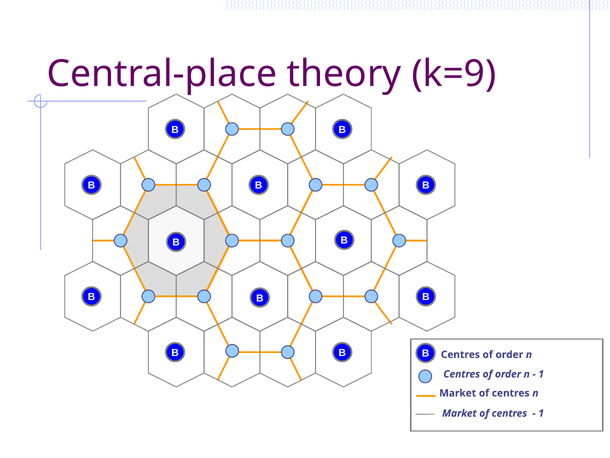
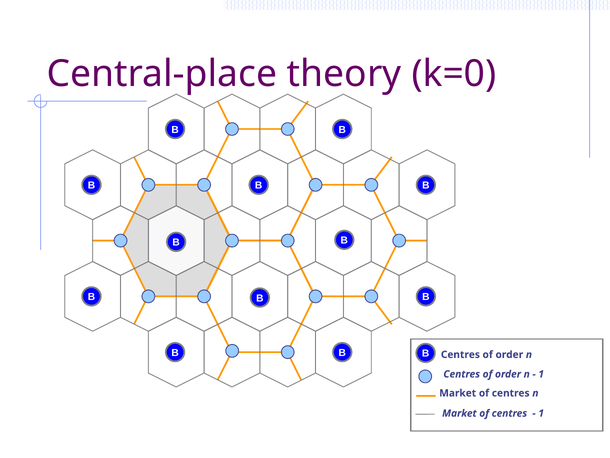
k=9: k=9 -> k=0
